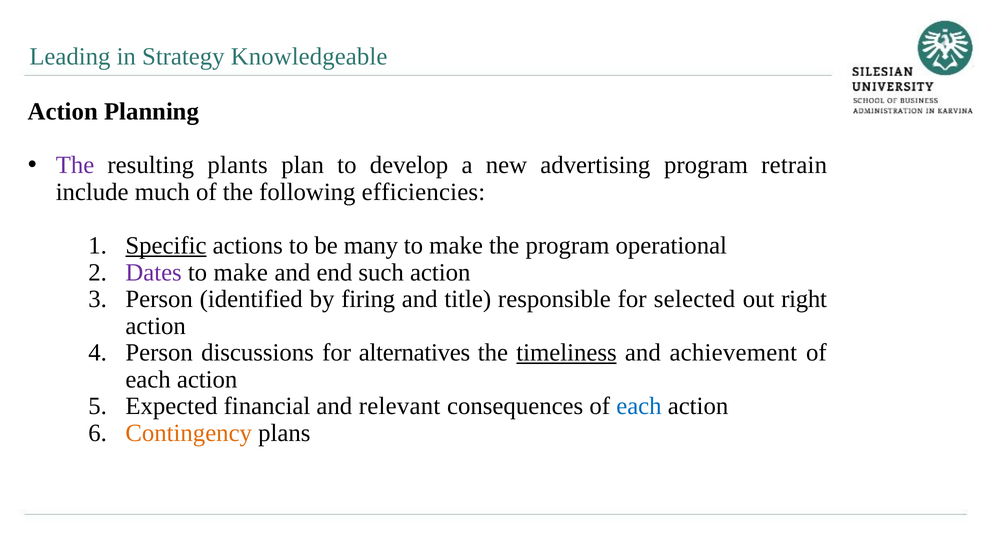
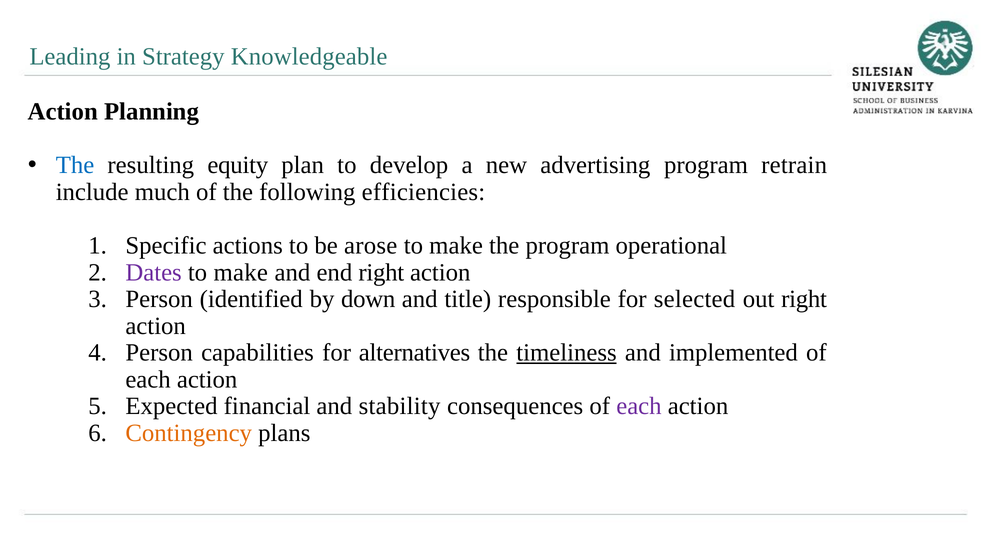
The at (75, 165) colour: purple -> blue
plants: plants -> equity
Specific underline: present -> none
many: many -> arose
end such: such -> right
firing: firing -> down
discussions: discussions -> capabilities
achievement: achievement -> implemented
relevant: relevant -> stability
each at (639, 406) colour: blue -> purple
